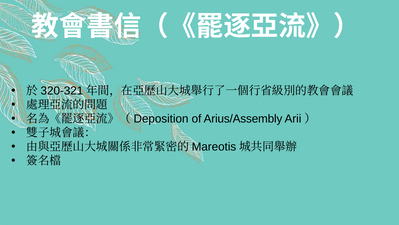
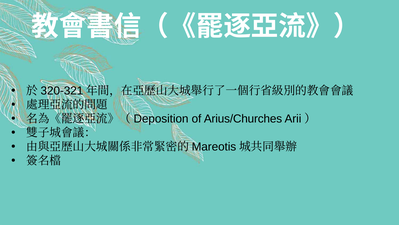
Arius/Assembly: Arius/Assembly -> Arius/Churches
